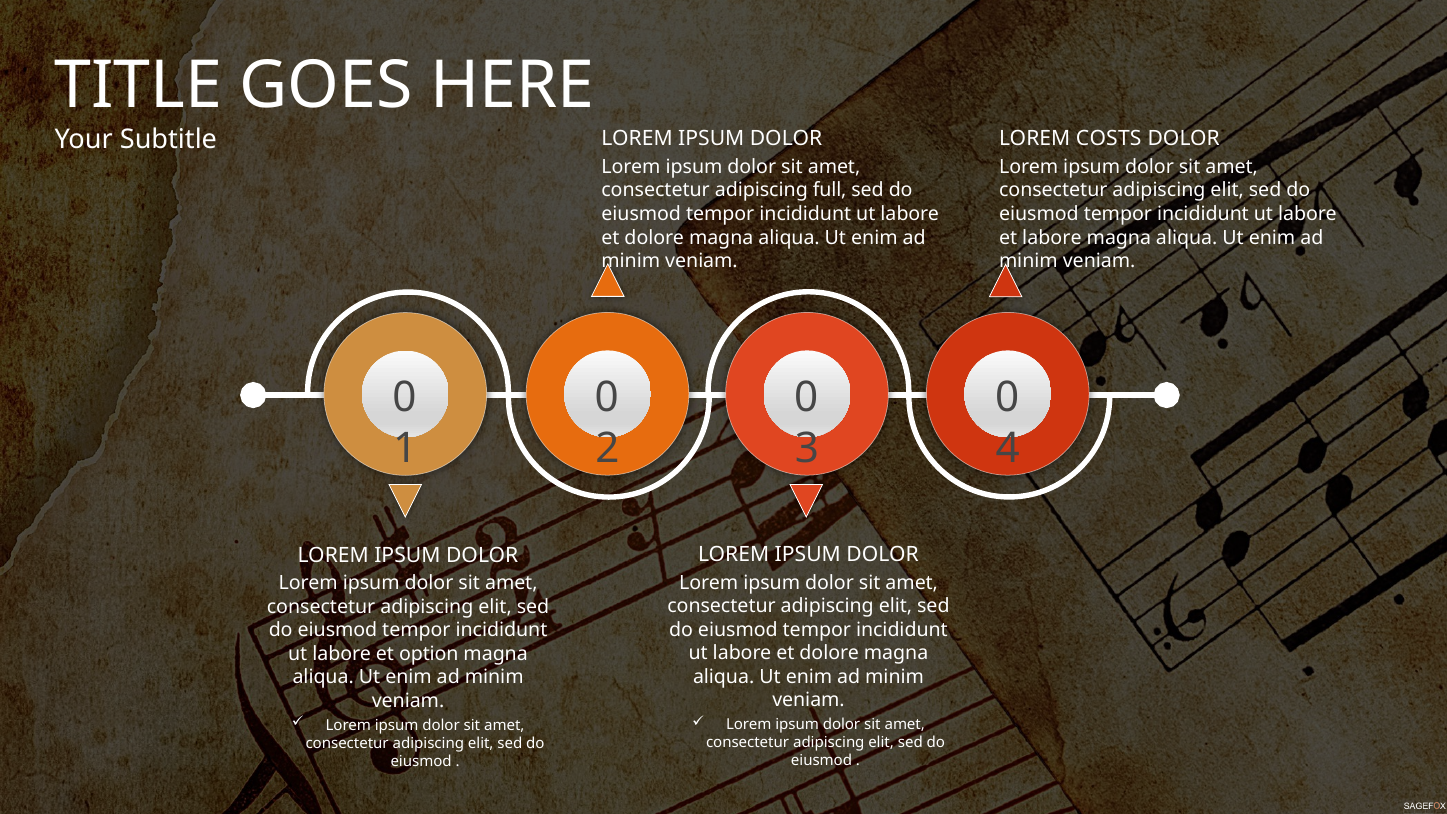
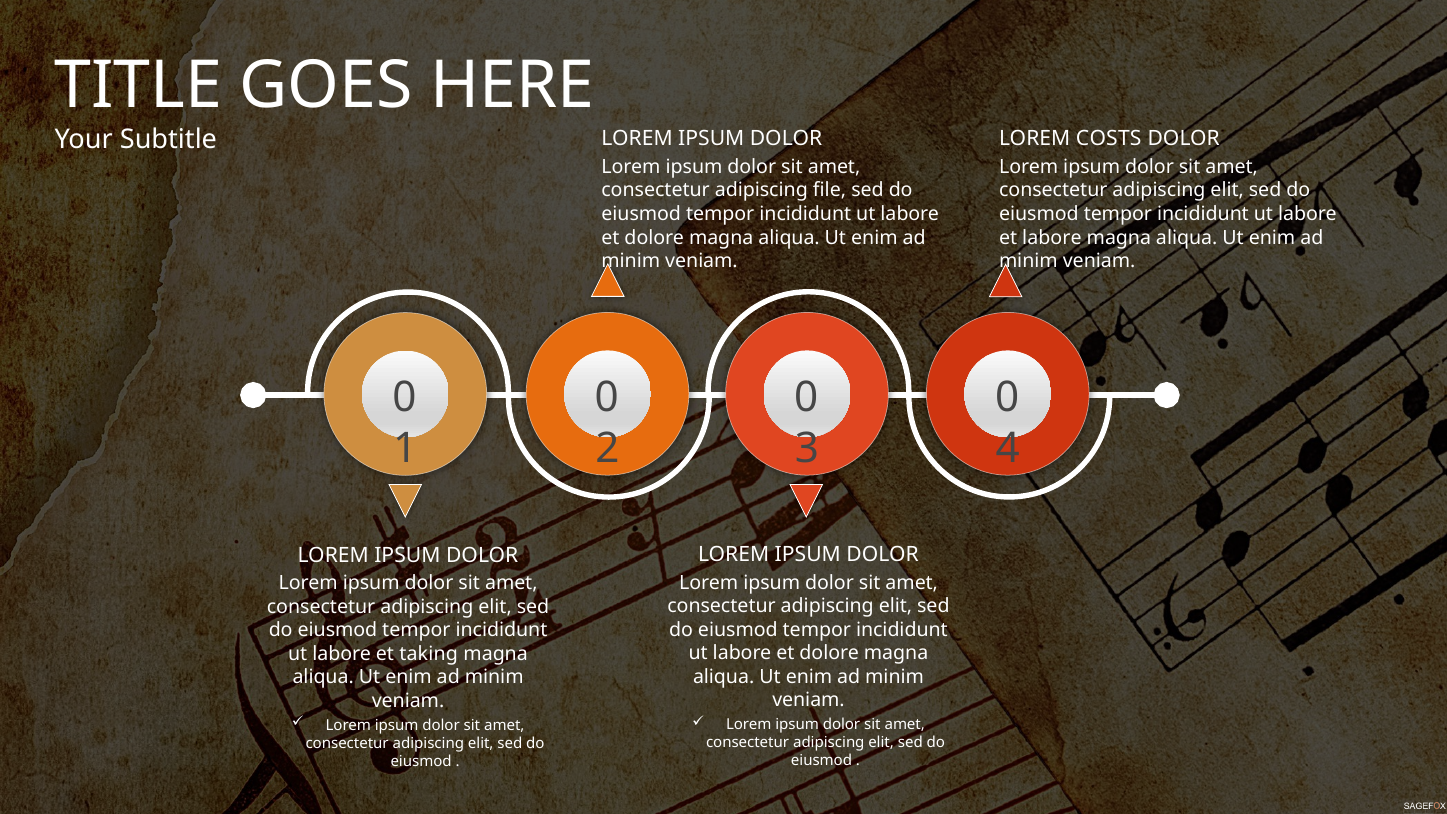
full: full -> file
option: option -> taking
